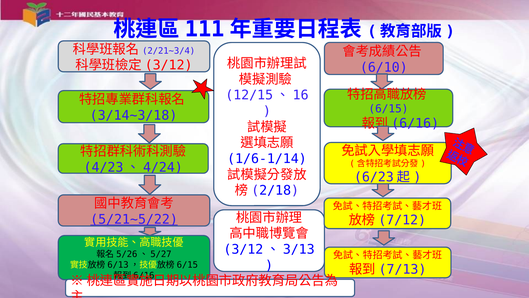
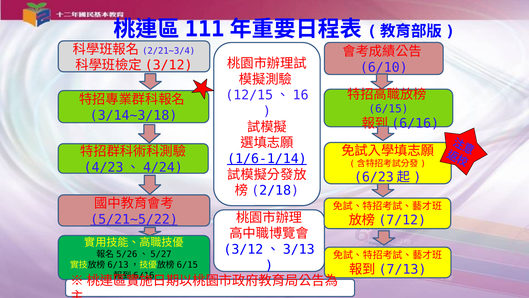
1/6-1/14 underline: none -> present
